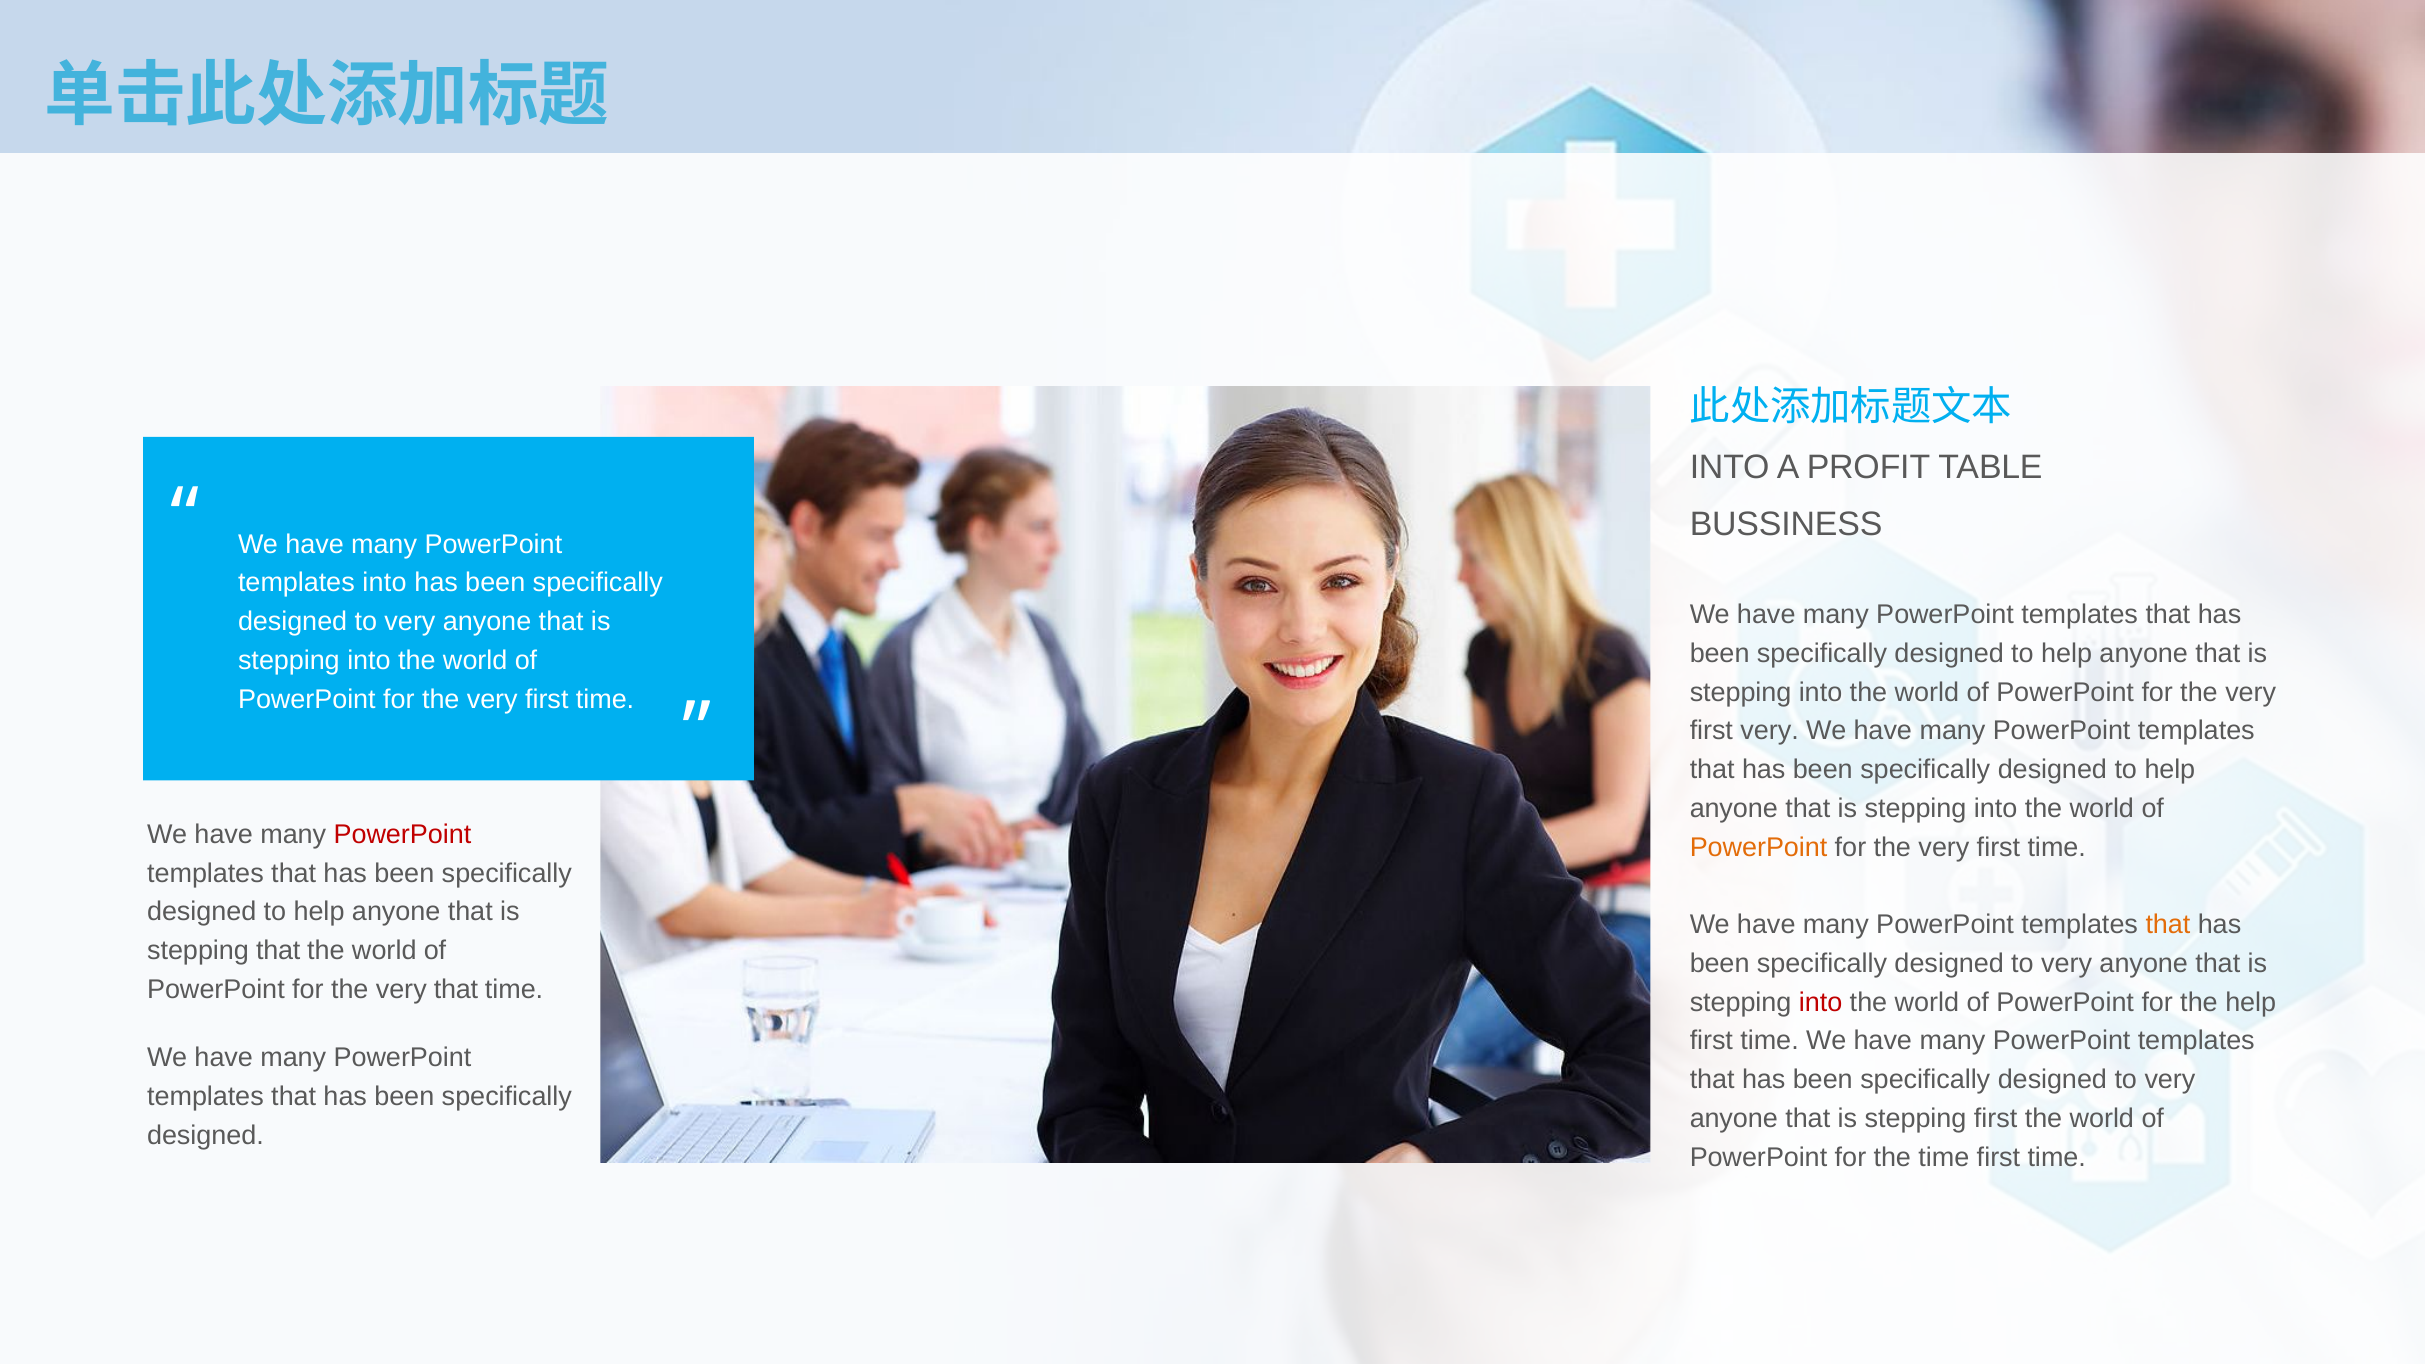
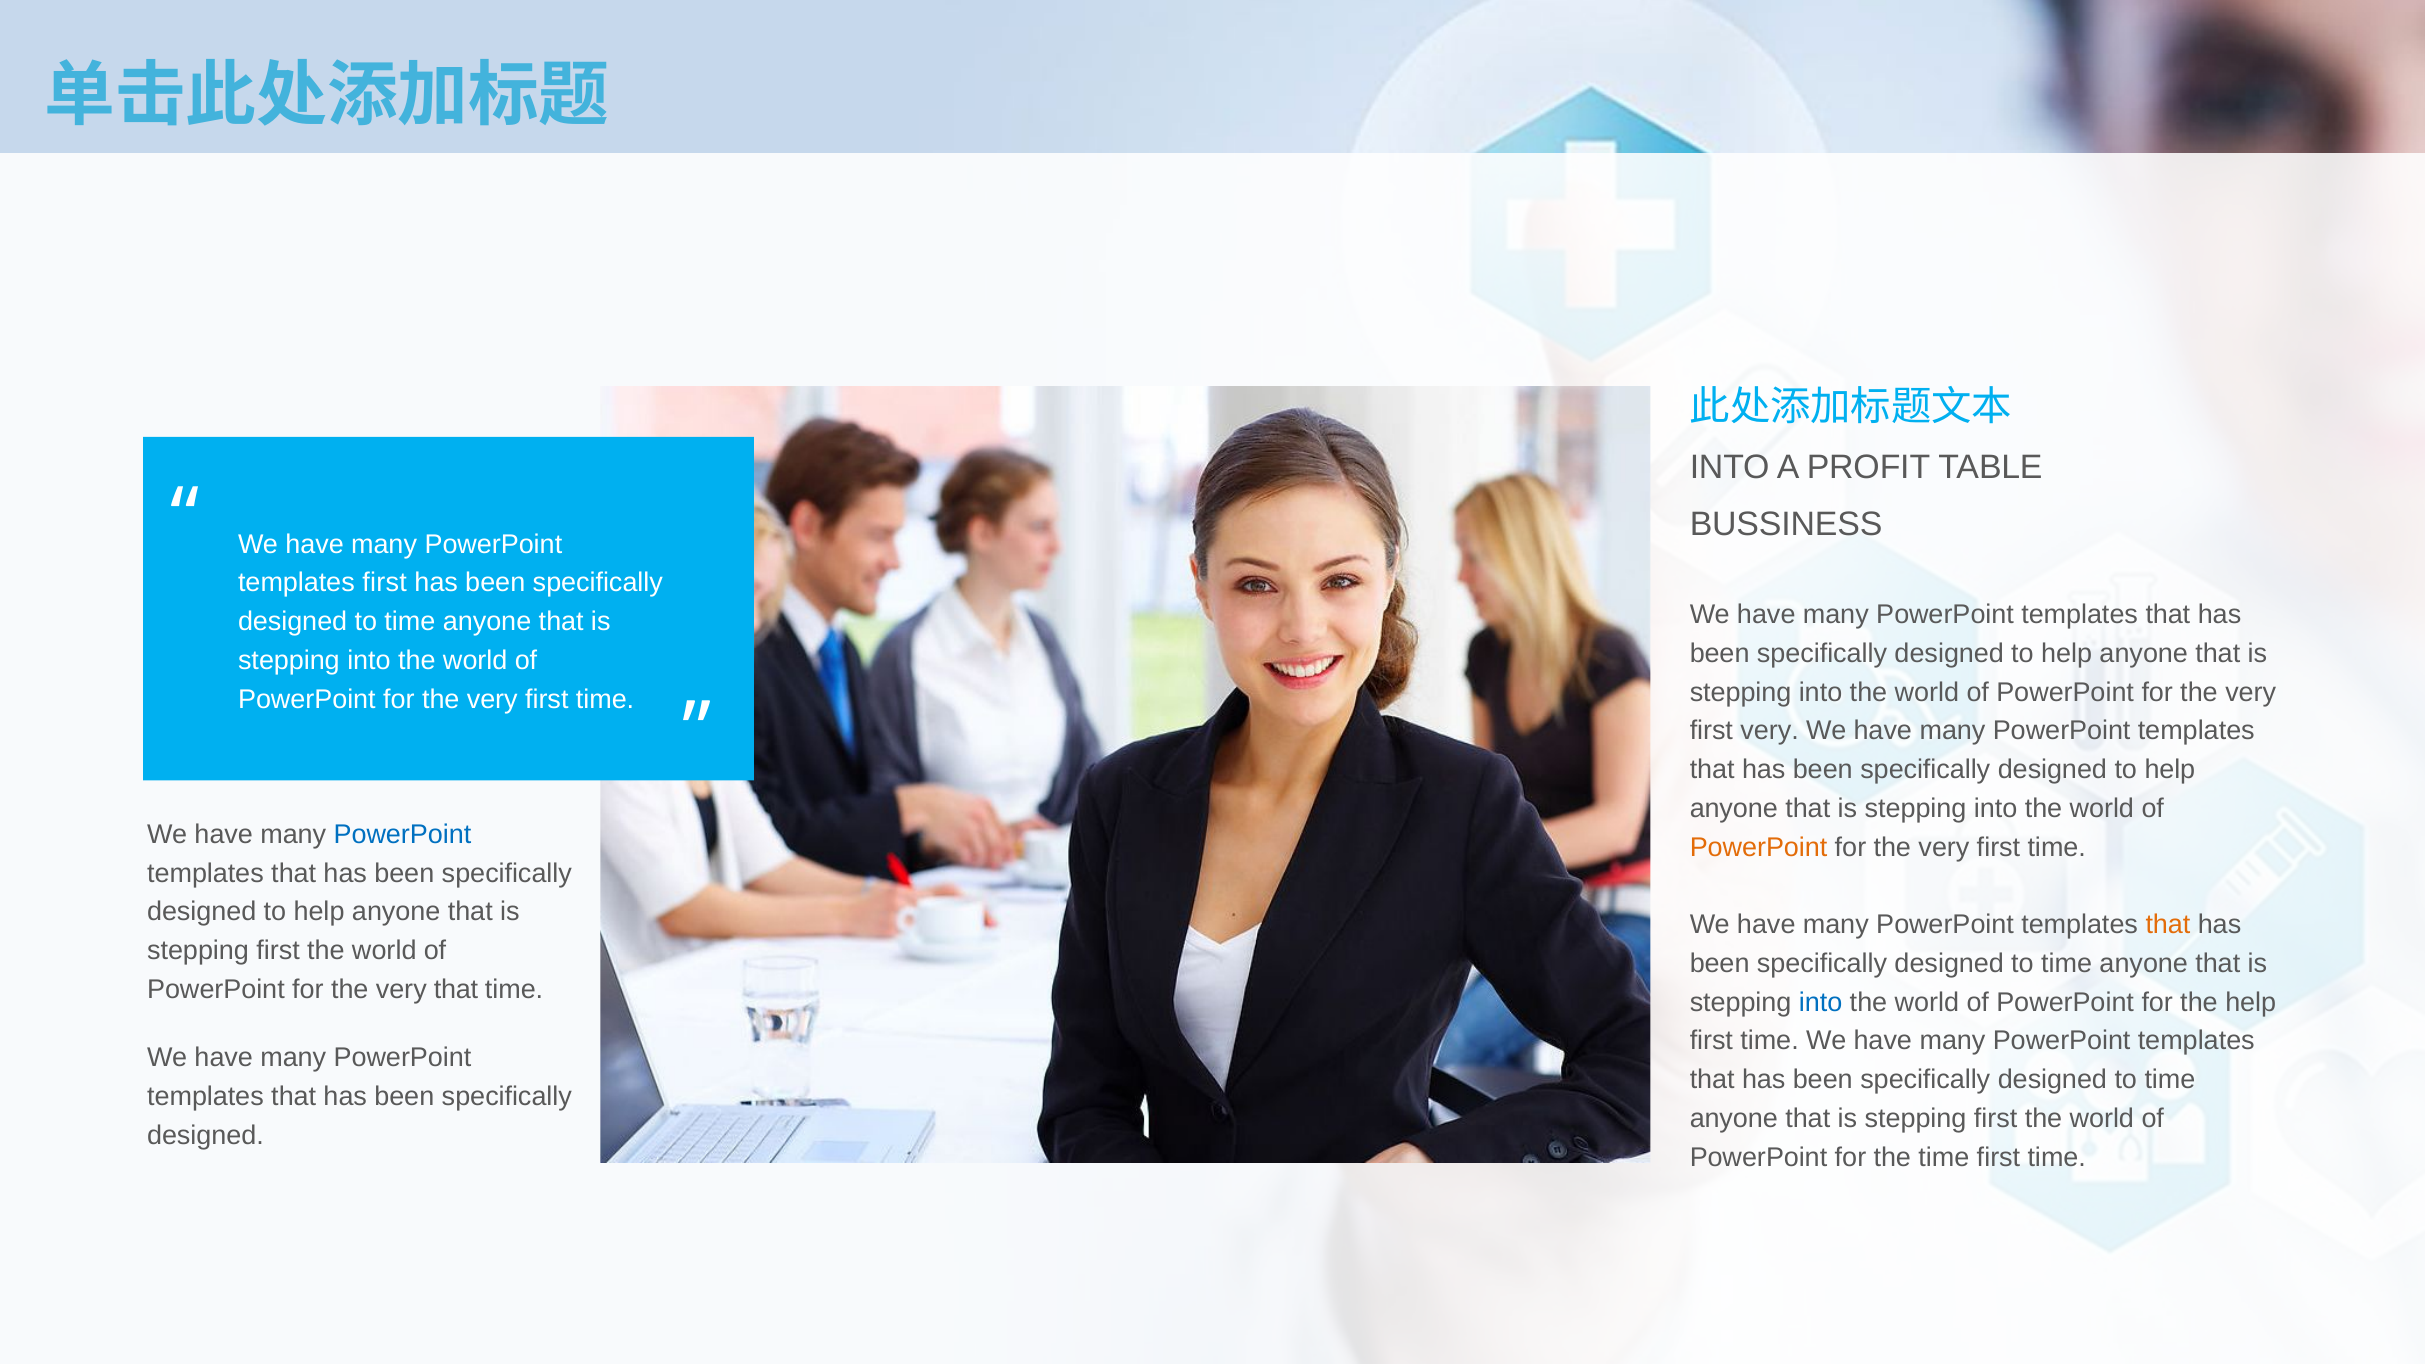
templates into: into -> first
very at (410, 622): very -> time
PowerPoint at (402, 834) colour: red -> blue
that at (278, 951): that -> first
very at (2067, 964): very -> time
into at (1821, 1002) colour: red -> blue
very at (2170, 1080): very -> time
